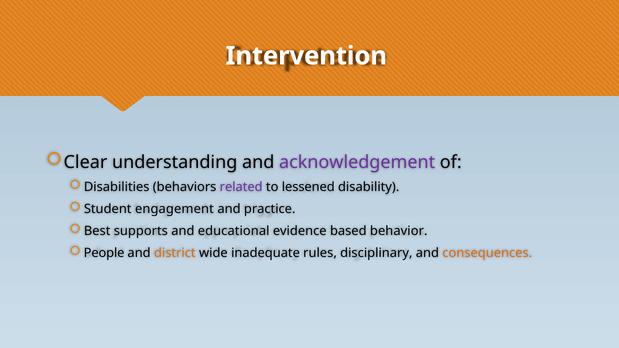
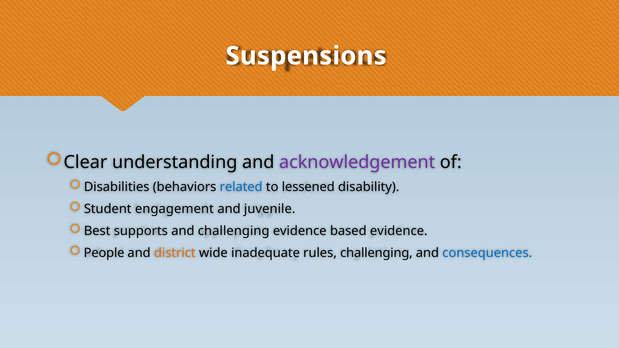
Intervention: Intervention -> Suspensions
related colour: purple -> blue
practice: practice -> juvenile
and educational: educational -> challenging
based behavior: behavior -> evidence
rules disciplinary: disciplinary -> challenging
consequences colour: orange -> blue
